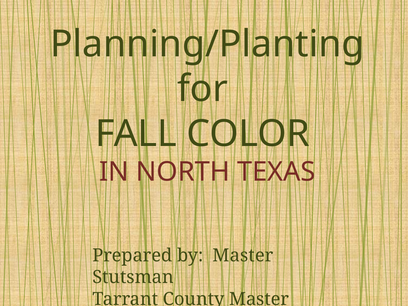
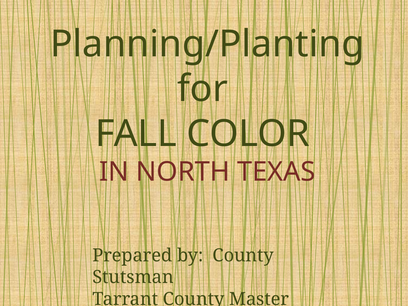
by Master: Master -> County
